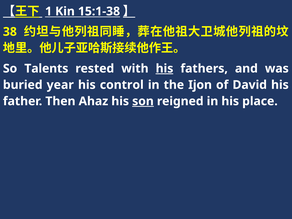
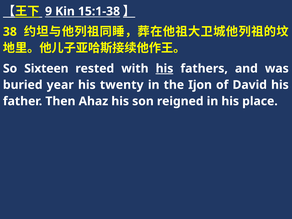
1: 1 -> 9
Talents: Talents -> Sixteen
control: control -> twenty
son underline: present -> none
